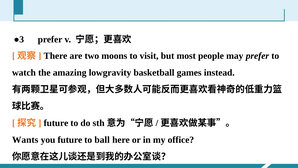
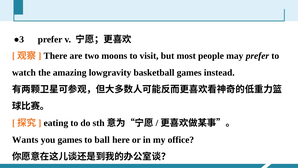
future at (56, 123): future -> eating
you future: future -> games
